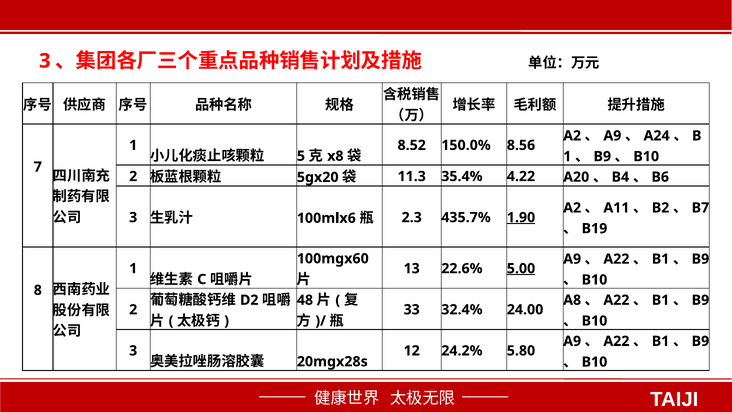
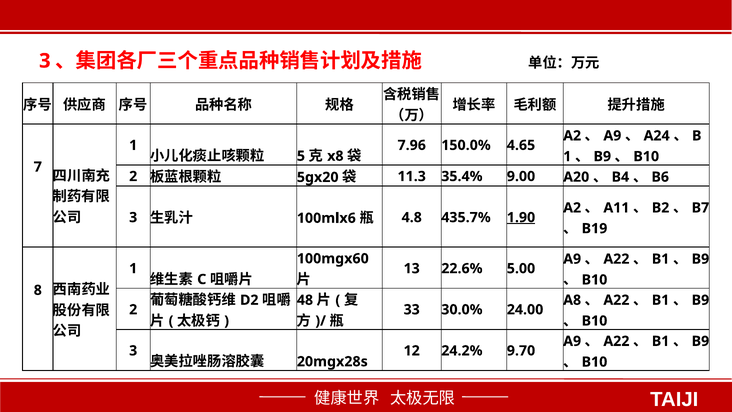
8.52: 8.52 -> 7.96
8.56: 8.56 -> 4.65
4.22: 4.22 -> 9.00
2.3: 2.3 -> 4.8
5.00 underline: present -> none
32.4%: 32.4% -> 30.0%
5.80: 5.80 -> 9.70
